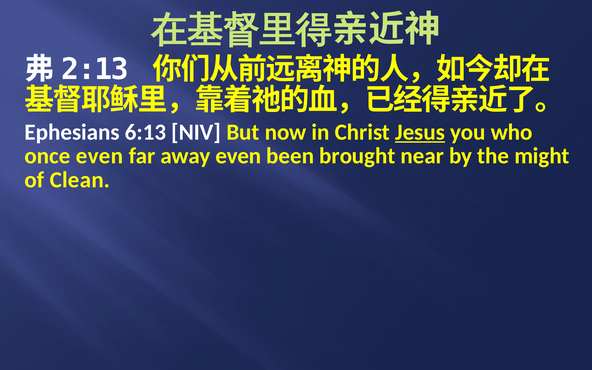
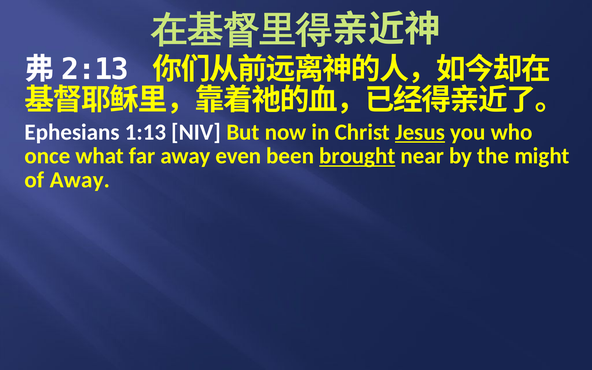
6:13: 6:13 -> 1:13
once even: even -> what
brought underline: none -> present
of Clean: Clean -> Away
